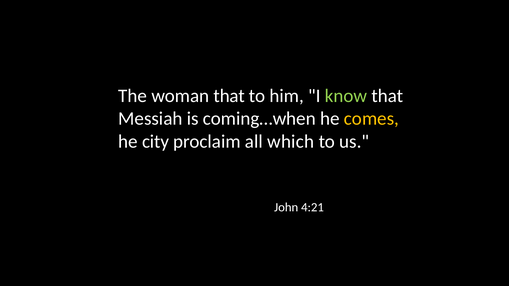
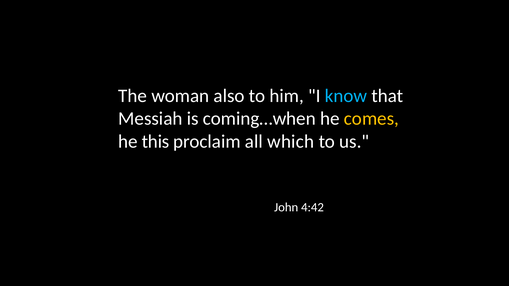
woman that: that -> also
know colour: light green -> light blue
city: city -> this
4:21: 4:21 -> 4:42
